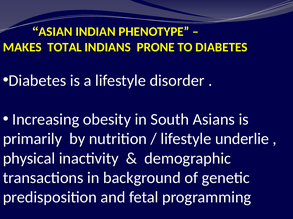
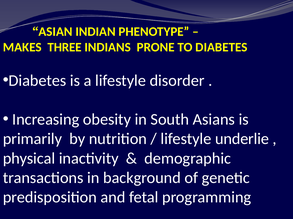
TOTAL: TOTAL -> THREE
